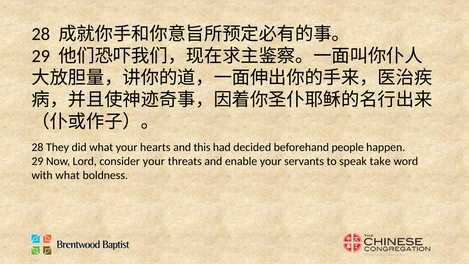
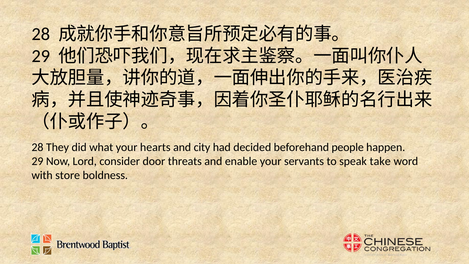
this: this -> city
consider your: your -> door
with what: what -> store
